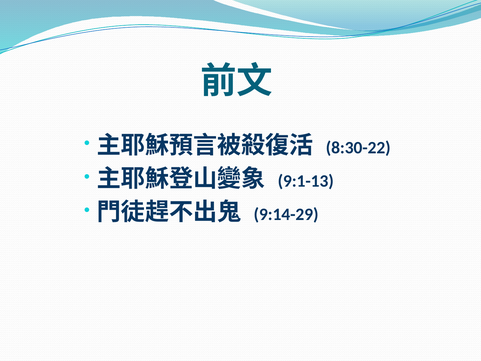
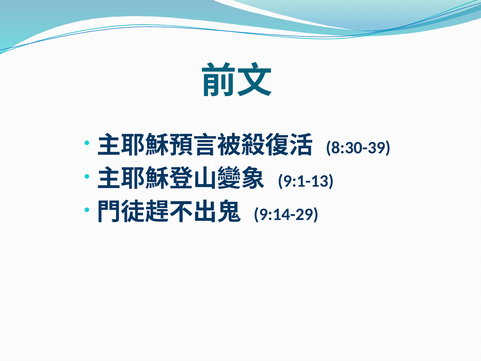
8:30-22: 8:30-22 -> 8:30-39
